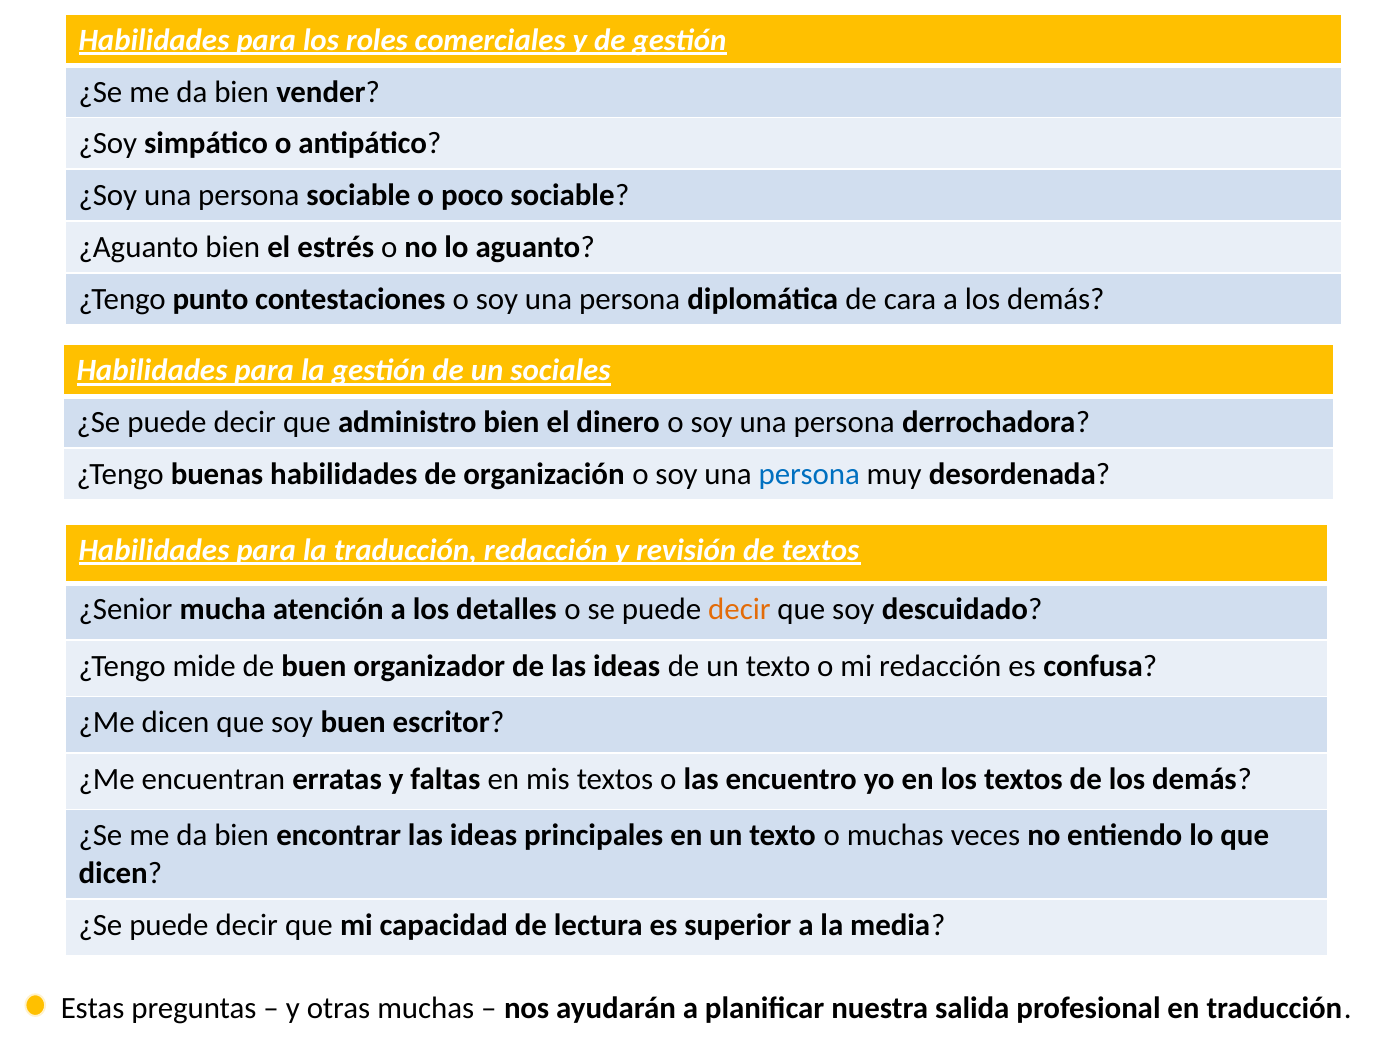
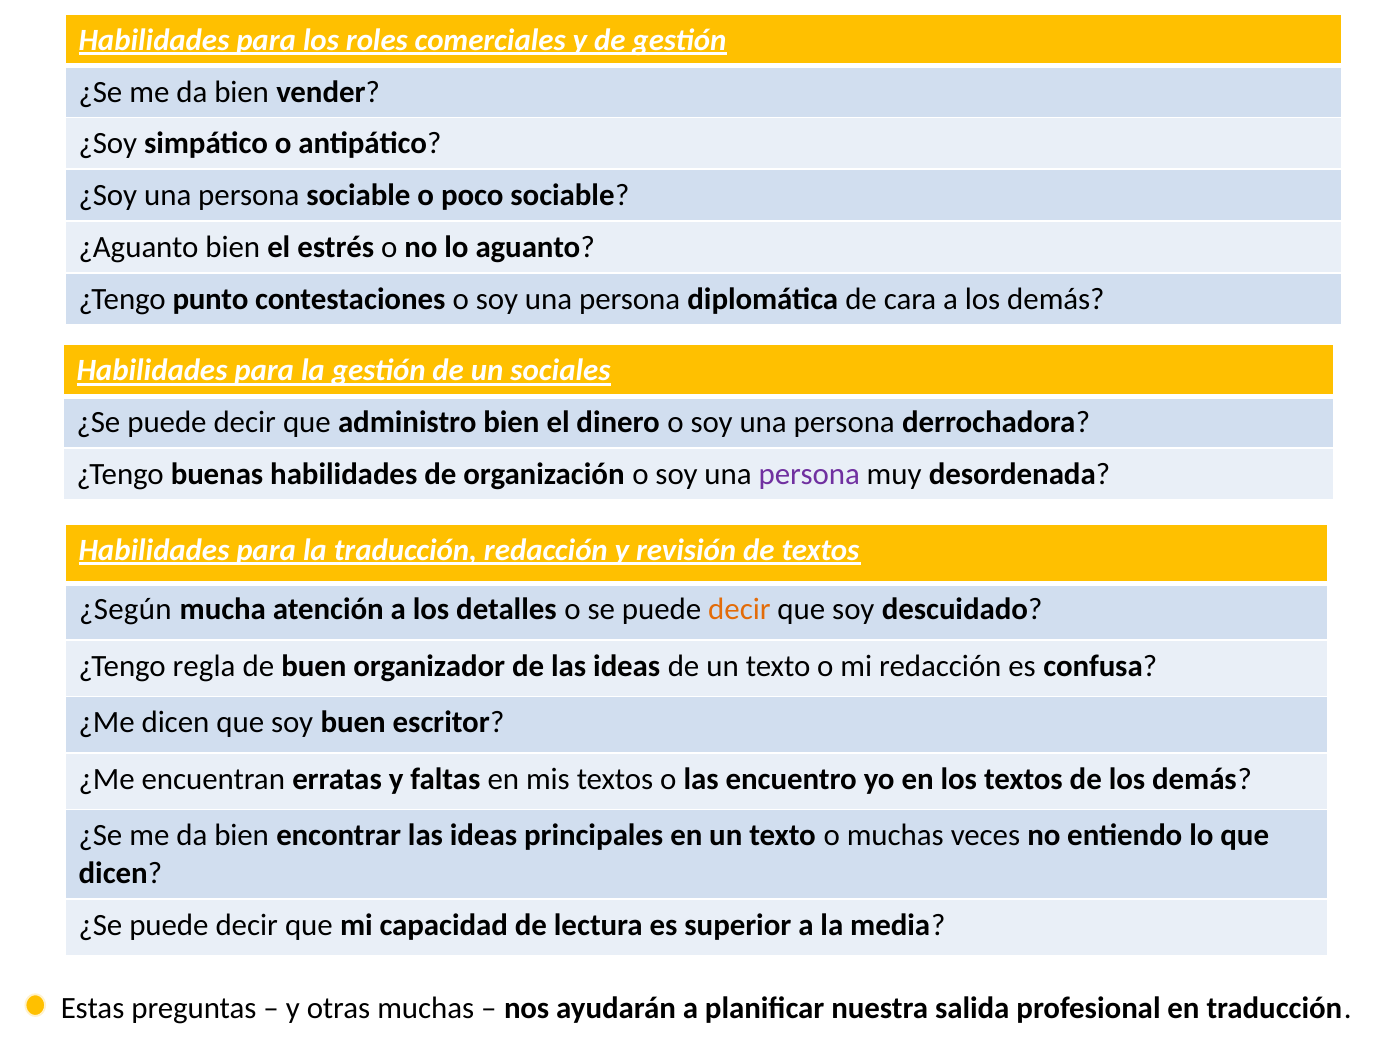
persona at (809, 474) colour: blue -> purple
¿Senior: ¿Senior -> ¿Según
mide: mide -> regla
